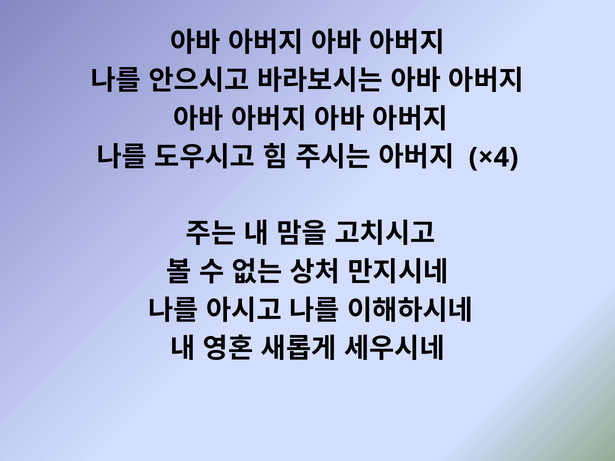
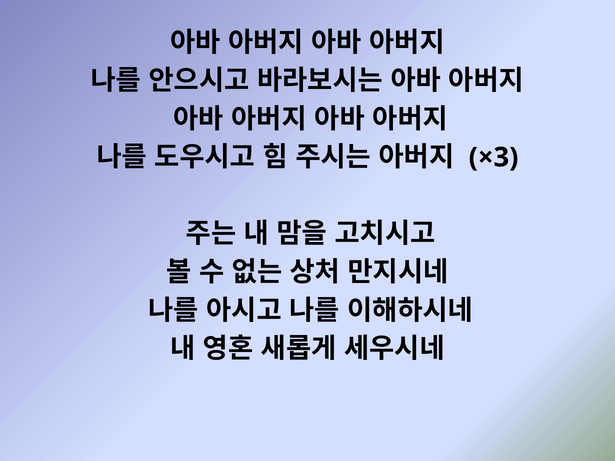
×4: ×4 -> ×3
